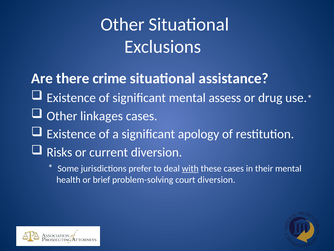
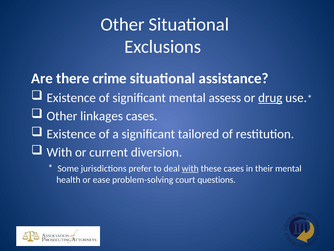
drug underline: none -> present
apology: apology -> tailored
Risks at (59, 152): Risks -> With
brief: brief -> ease
court diversion: diversion -> questions
